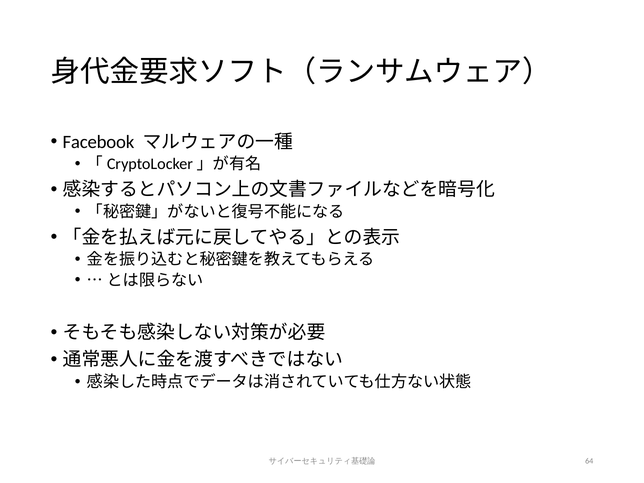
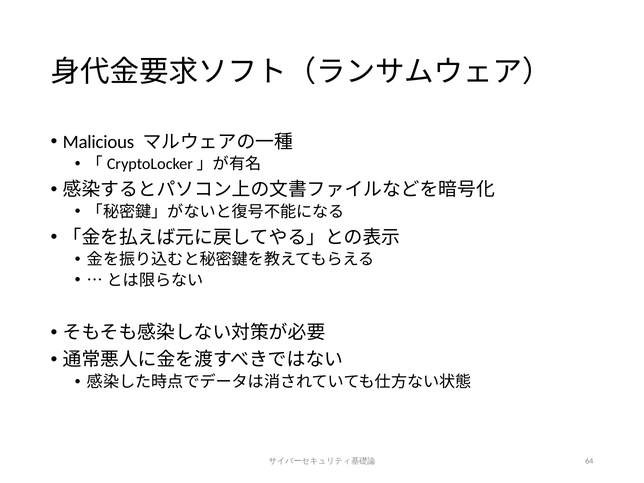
Facebook: Facebook -> Malicious
